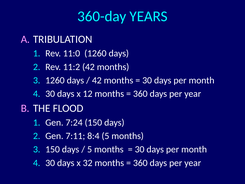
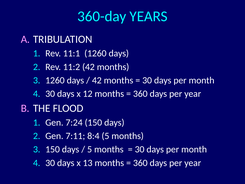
11:0: 11:0 -> 11:1
32: 32 -> 13
